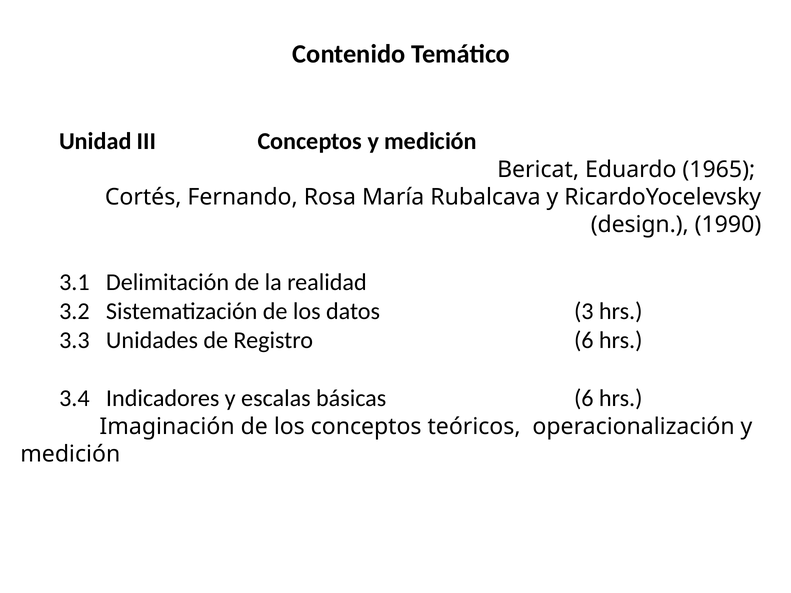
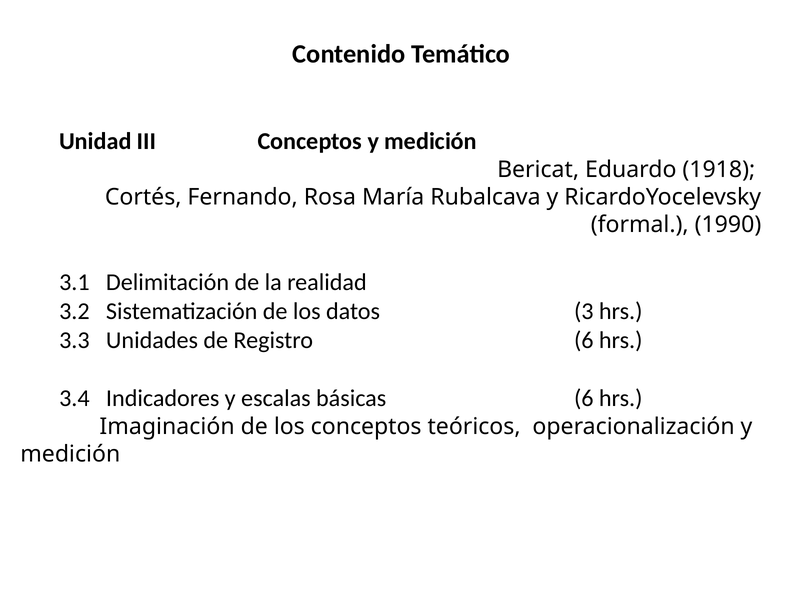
1965: 1965 -> 1918
design: design -> formal
